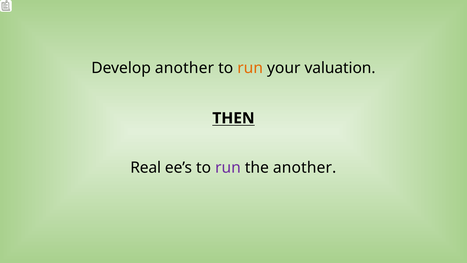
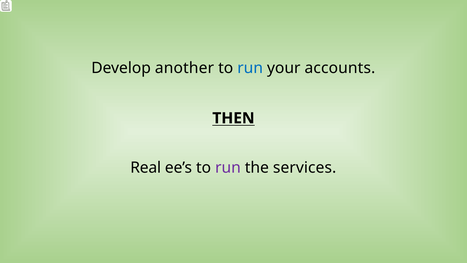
run at (250, 68) colour: orange -> blue
valuation: valuation -> accounts
the another: another -> services
